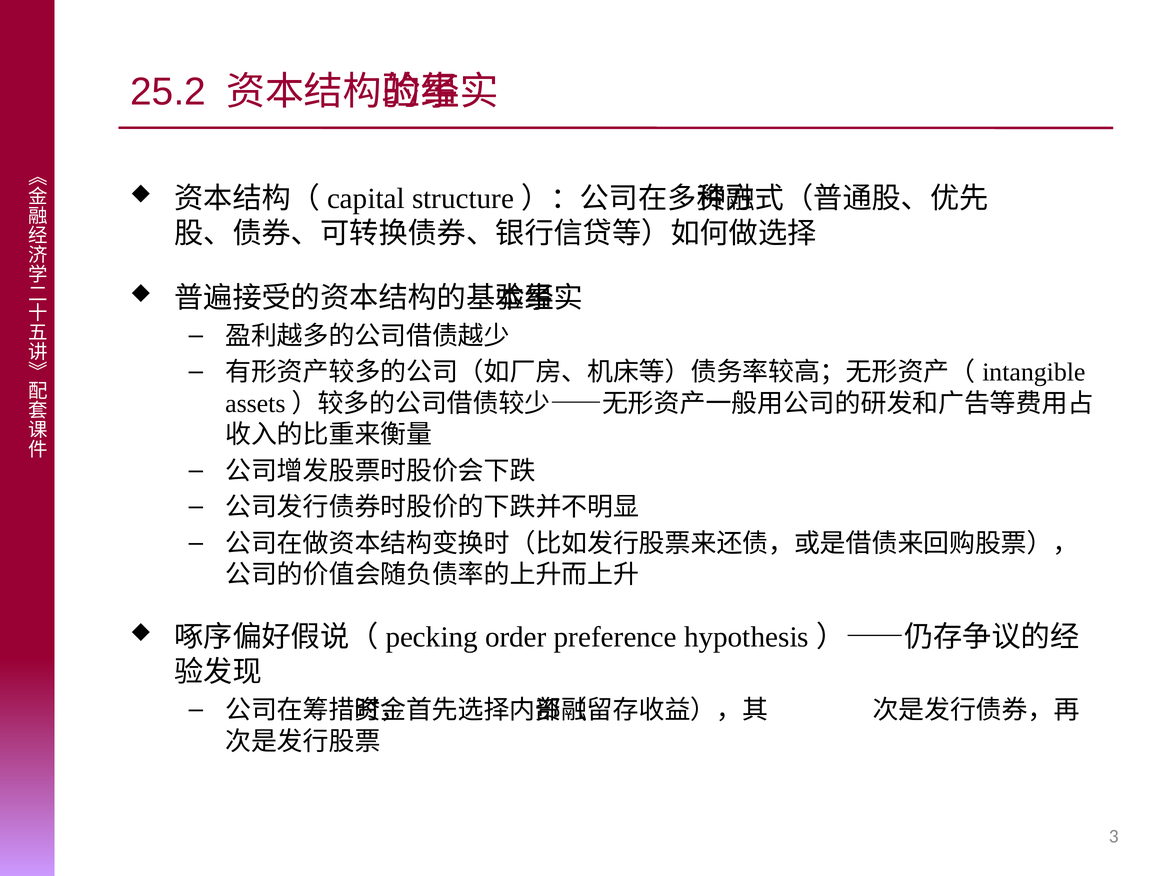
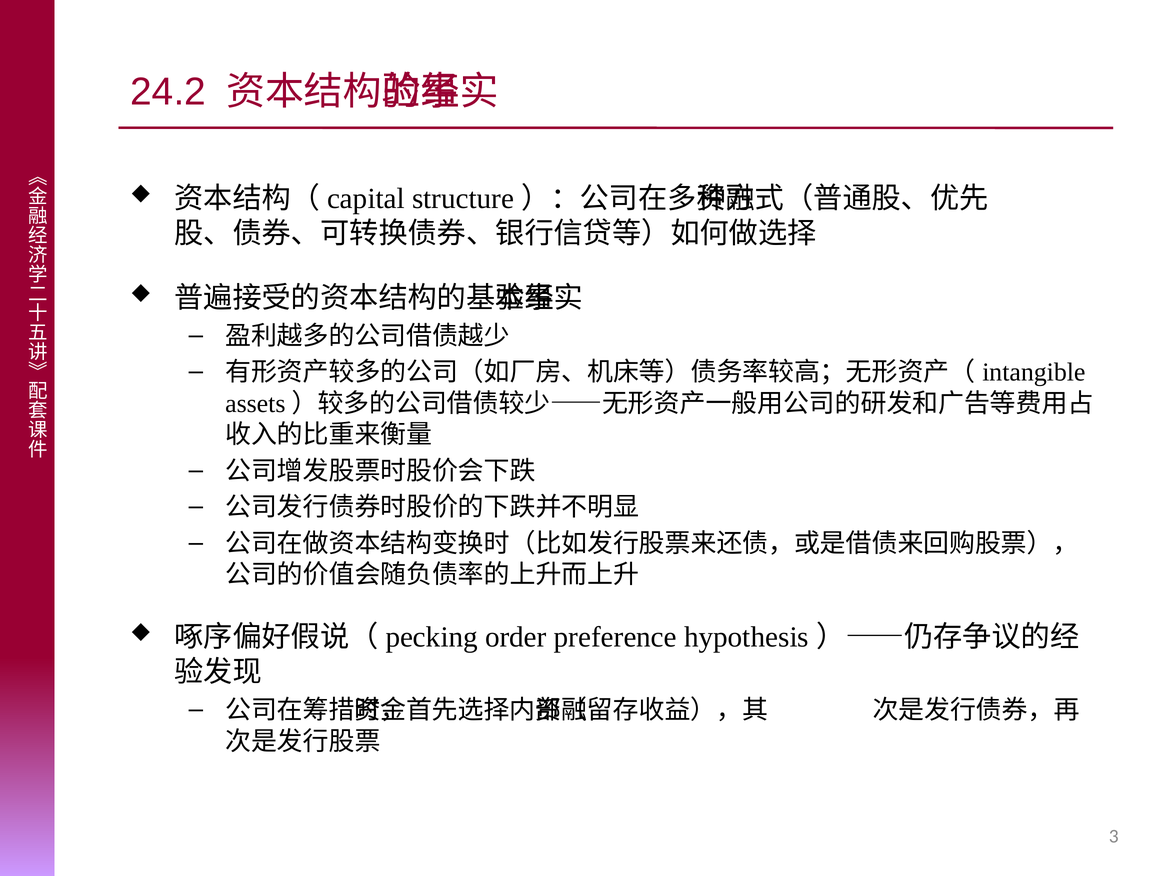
25.2: 25.2 -> 24.2
